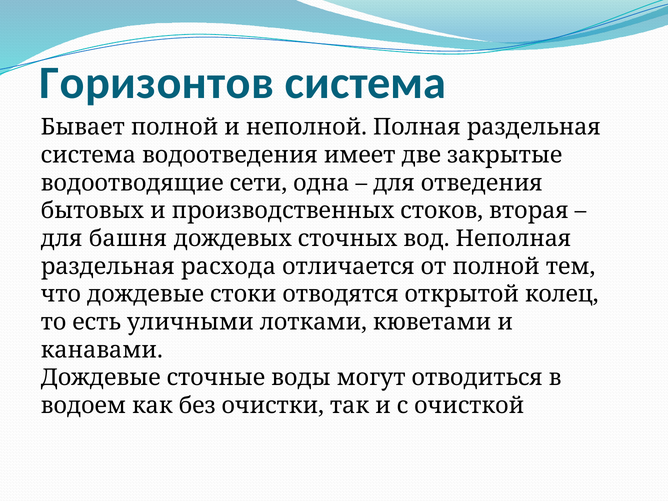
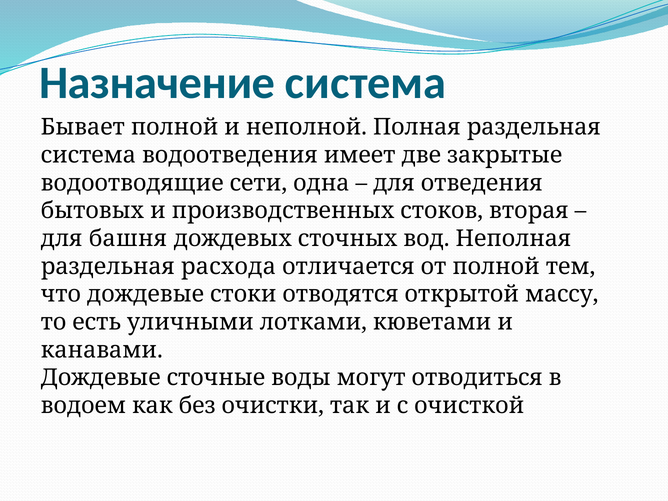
Горизонтов: Горизонтов -> Назначение
колец: колец -> массу
